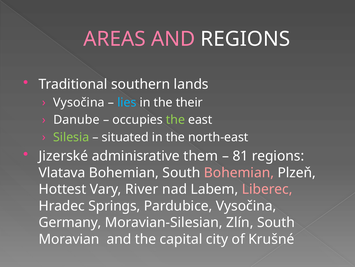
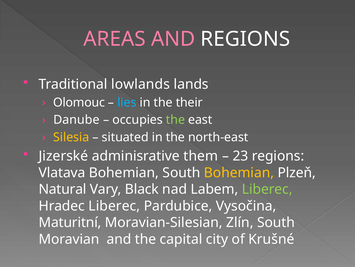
southern: southern -> lowlands
Vysočina at (79, 102): Vysočina -> Olomouc
Silesia colour: light green -> yellow
81: 81 -> 23
Bohemian at (239, 172) colour: pink -> yellow
Hottest: Hottest -> Natural
River: River -> Black
Liberec at (267, 189) colour: pink -> light green
Hradec Springs: Springs -> Liberec
Germany: Germany -> Maturitní
